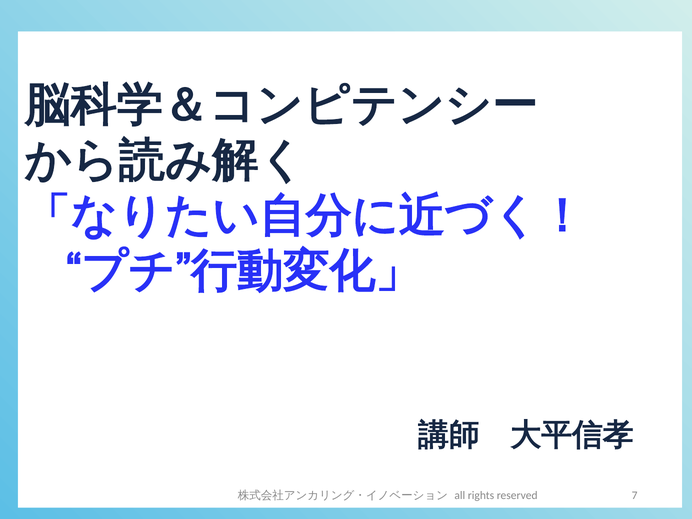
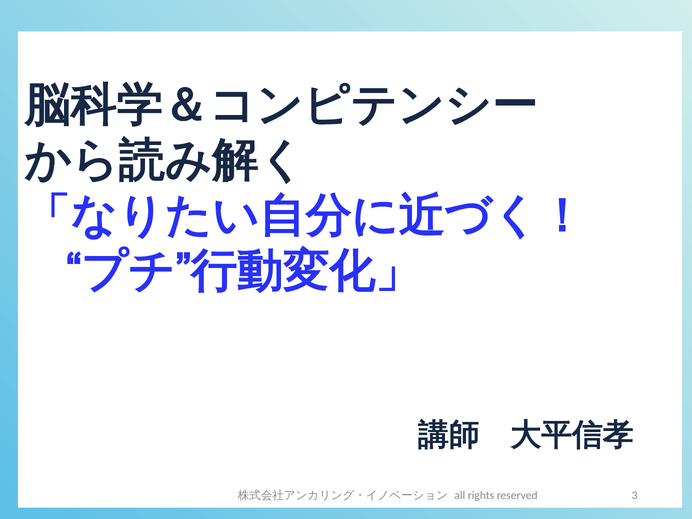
7: 7 -> 3
